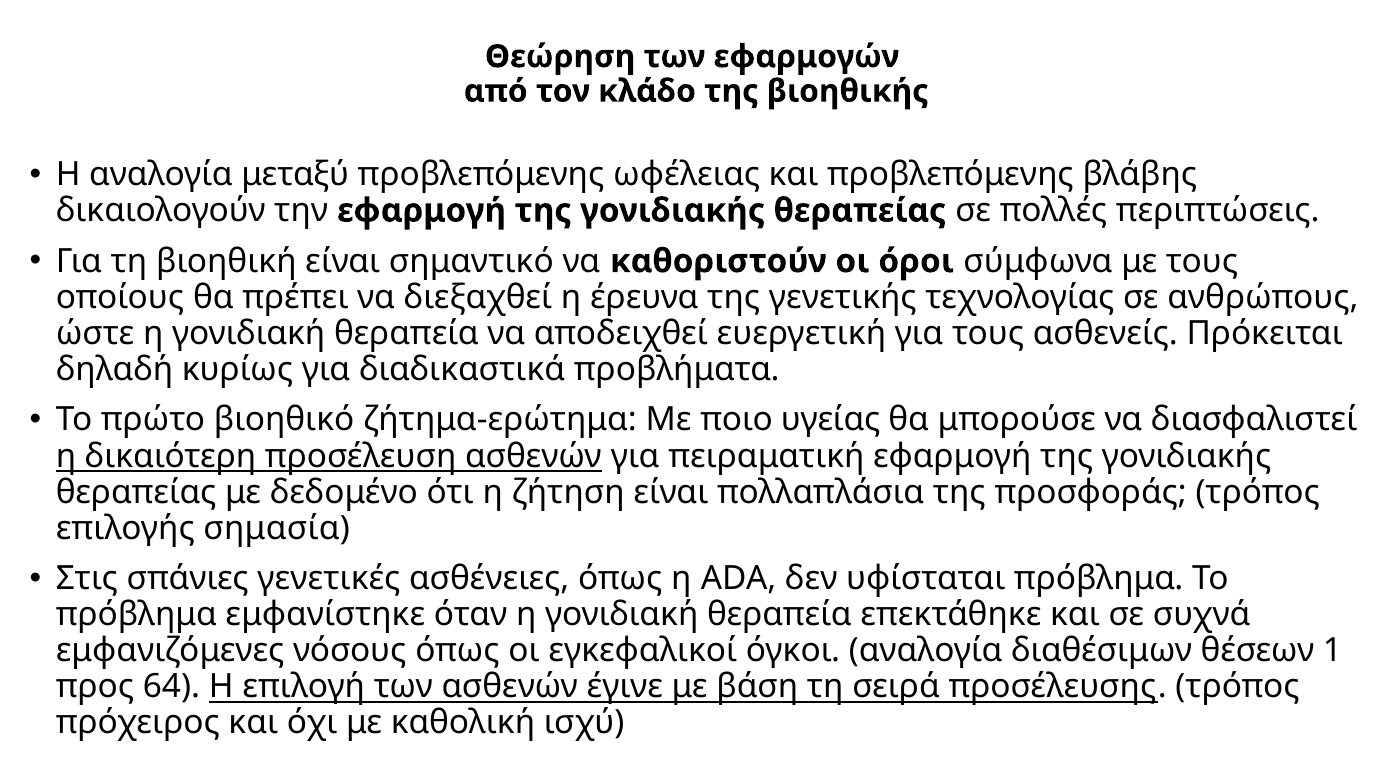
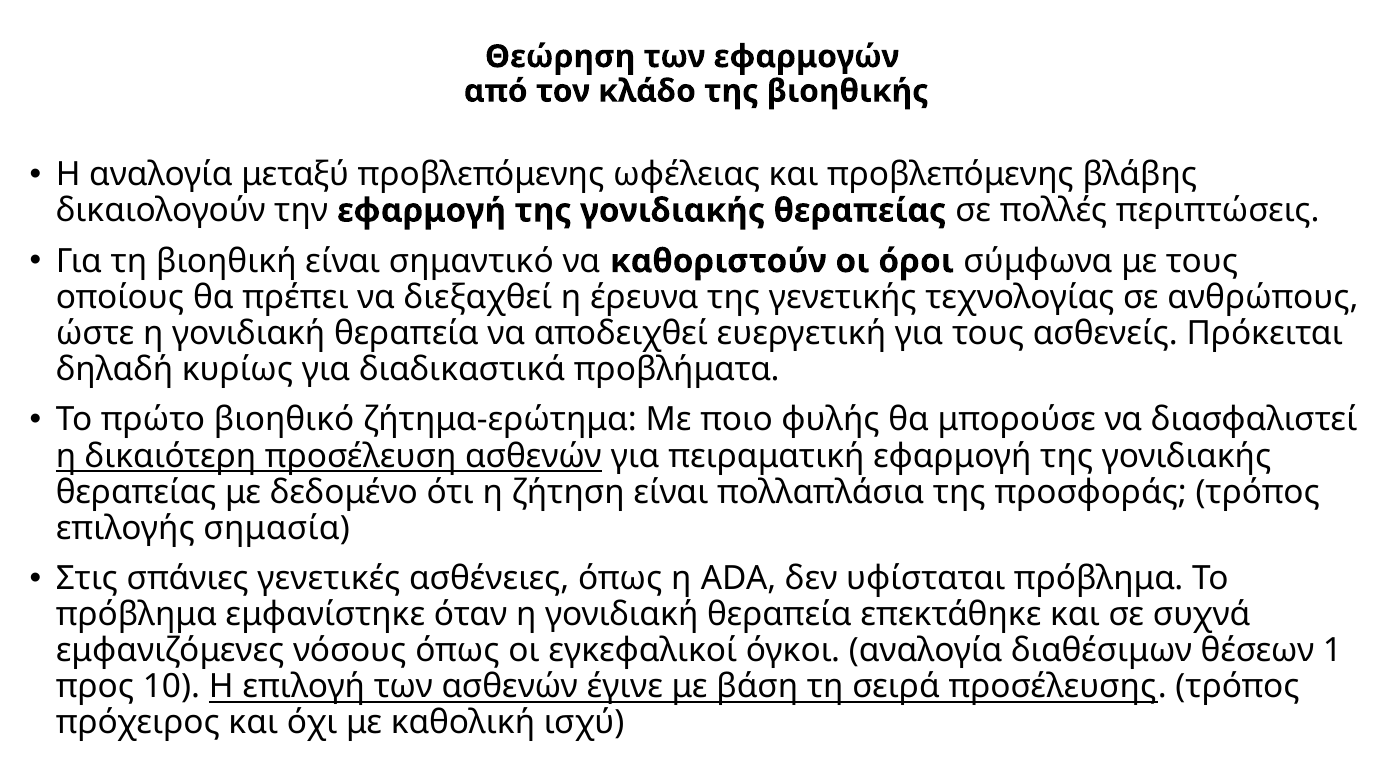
υγείας: υγείας -> φυλής
64: 64 -> 10
